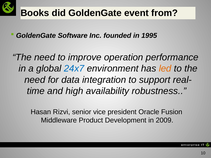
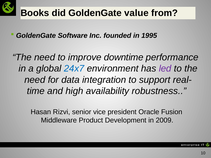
event: event -> value
operation: operation -> downtime
led colour: orange -> purple
